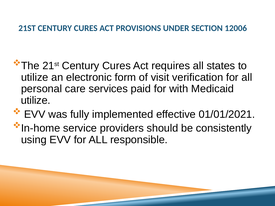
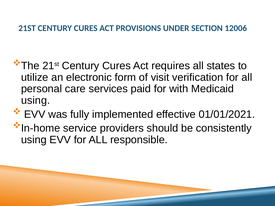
utilize at (36, 100): utilize -> using
